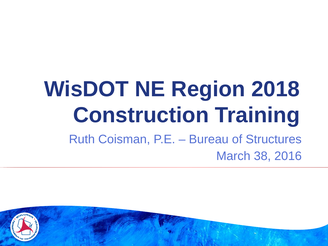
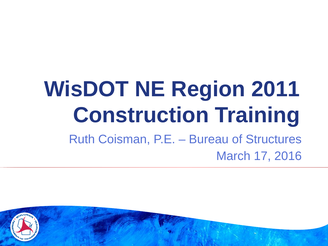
2018: 2018 -> 2011
38: 38 -> 17
